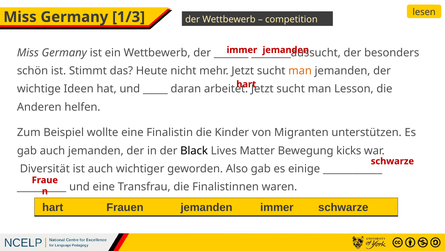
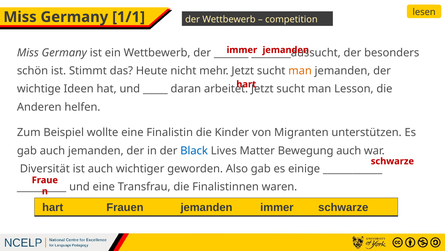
1/3: 1/3 -> 1/1
Black colour: black -> blue
Bewegung kicks: kicks -> auch
